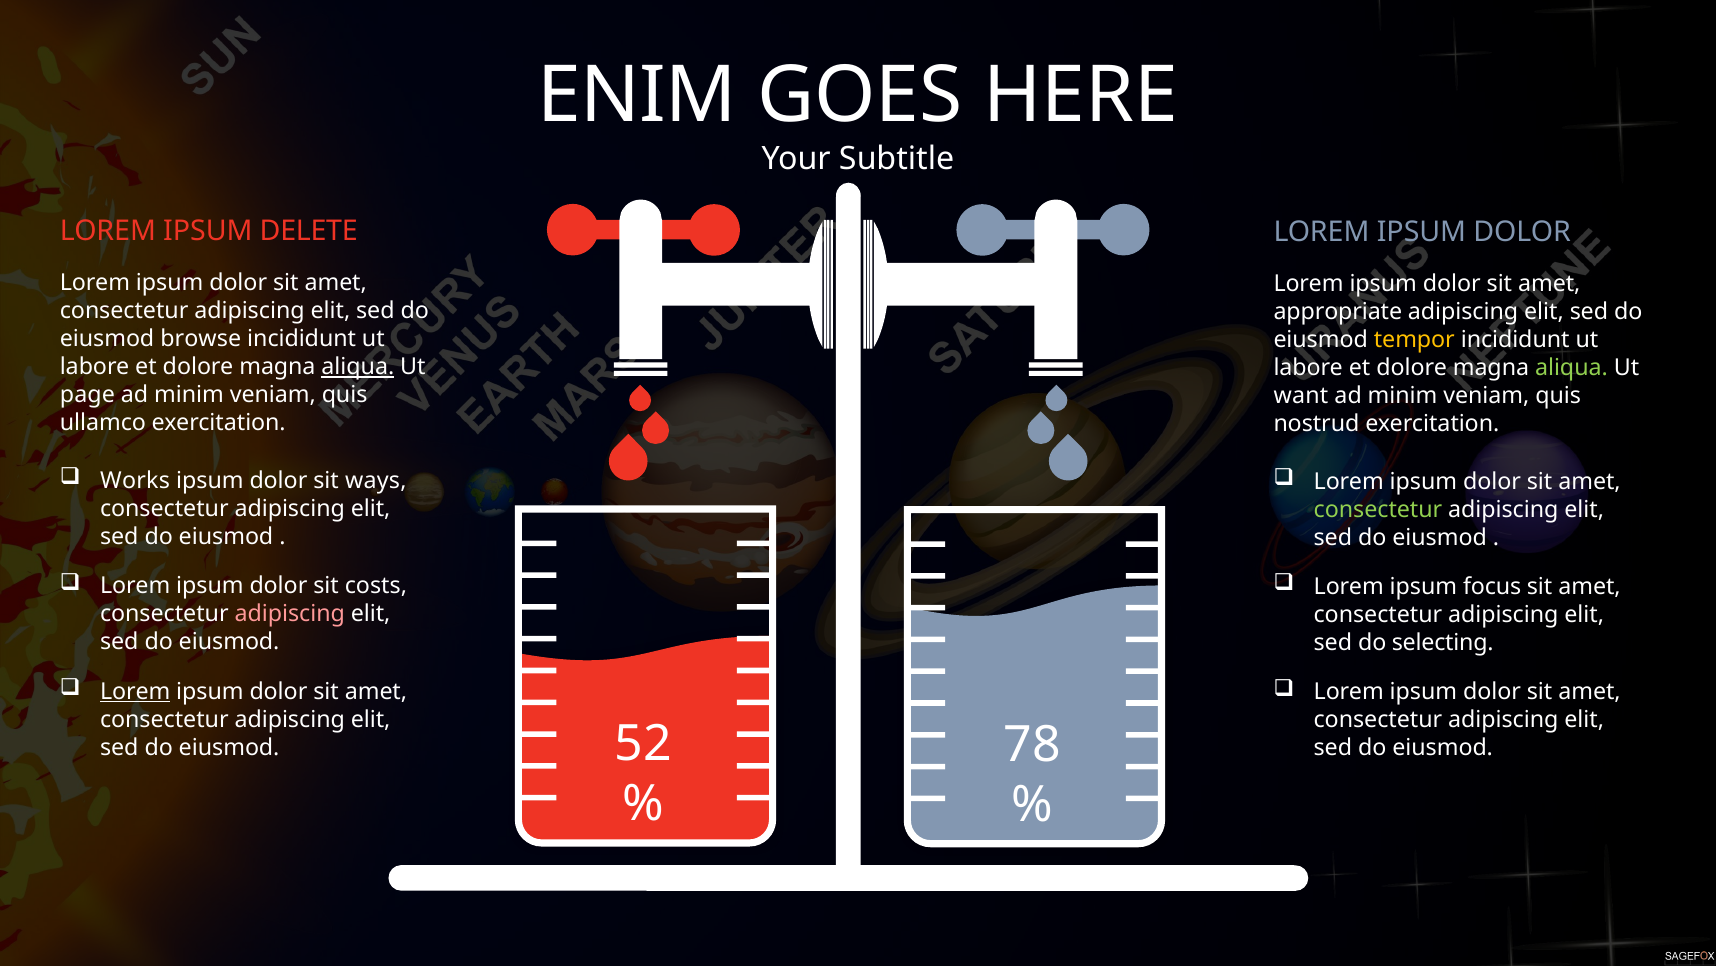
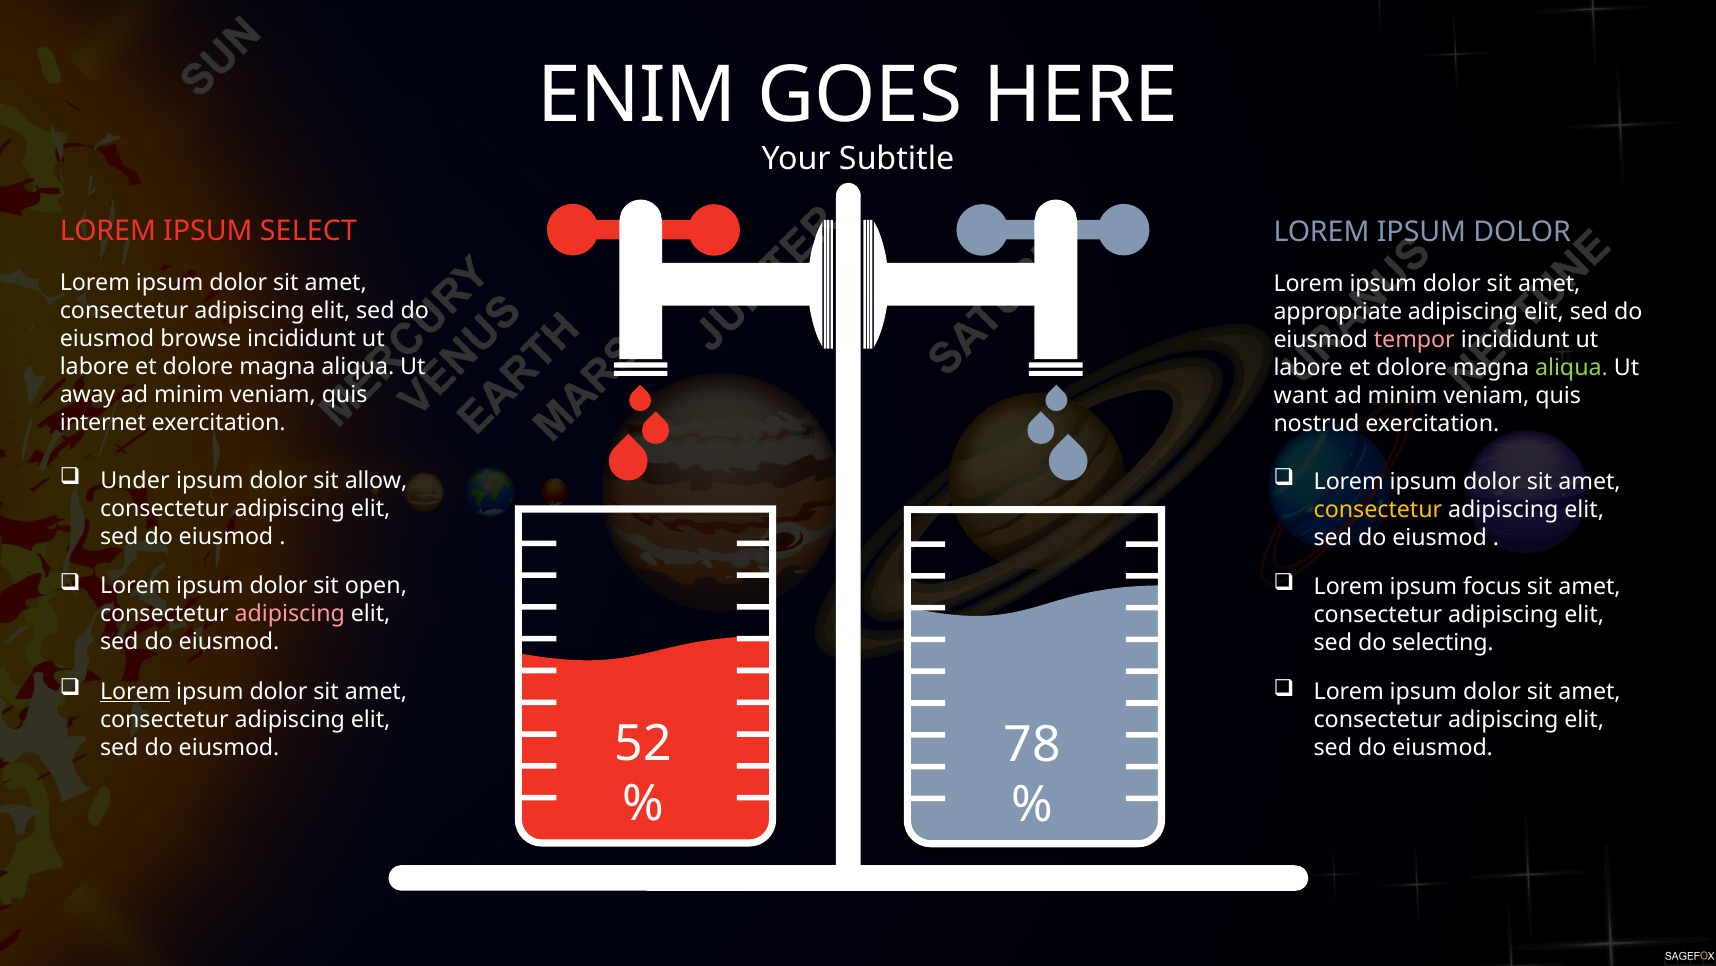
DELETE: DELETE -> SELECT
tempor colour: yellow -> pink
aliqua at (358, 367) underline: present -> none
page: page -> away
ullamco: ullamco -> internet
Works: Works -> Under
ways: ways -> allow
consectetur at (1378, 509) colour: light green -> yellow
costs: costs -> open
